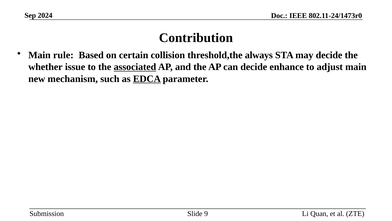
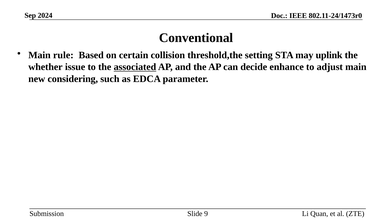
Contribution: Contribution -> Conventional
always: always -> setting
may decide: decide -> uplink
mechanism: mechanism -> considering
EDCA underline: present -> none
